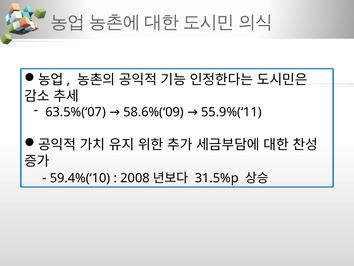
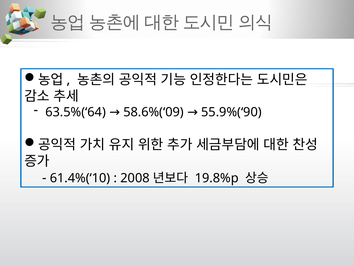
63.5%(‘07: 63.5%(‘07 -> 63.5%(‘64
55.9%(‘11: 55.9%(‘11 -> 55.9%(‘90
59.4%(‘10: 59.4%(‘10 -> 61.4%(‘10
31.5%p: 31.5%p -> 19.8%p
